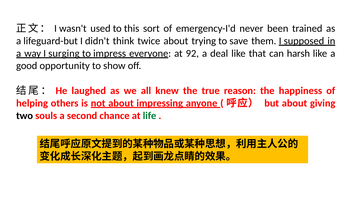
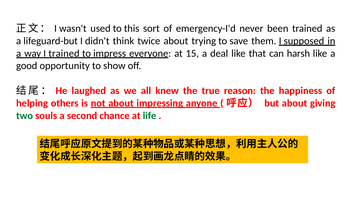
I surging: surging -> trained
92: 92 -> 15
two colour: black -> green
